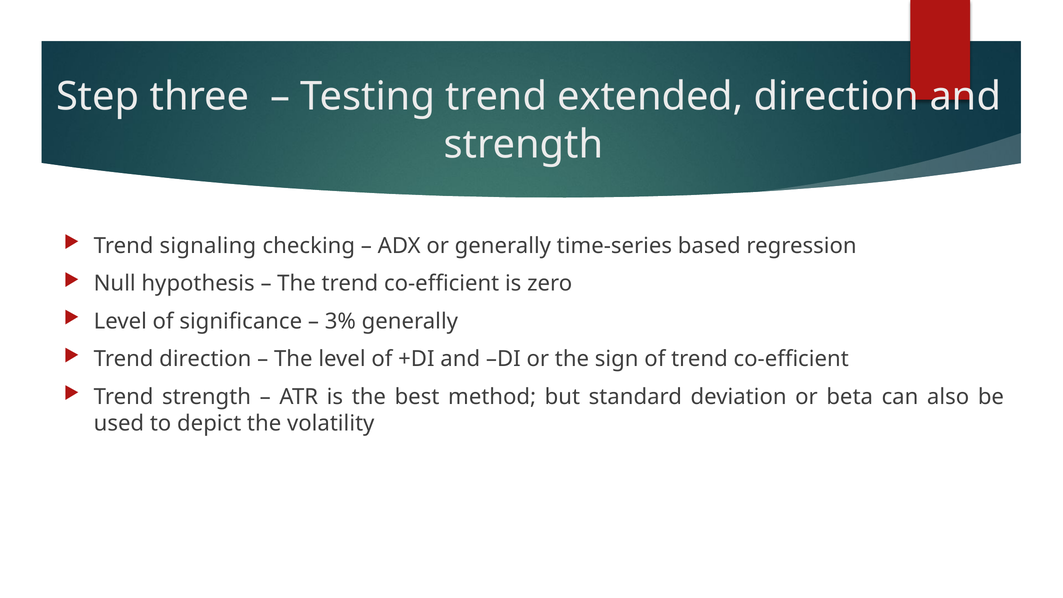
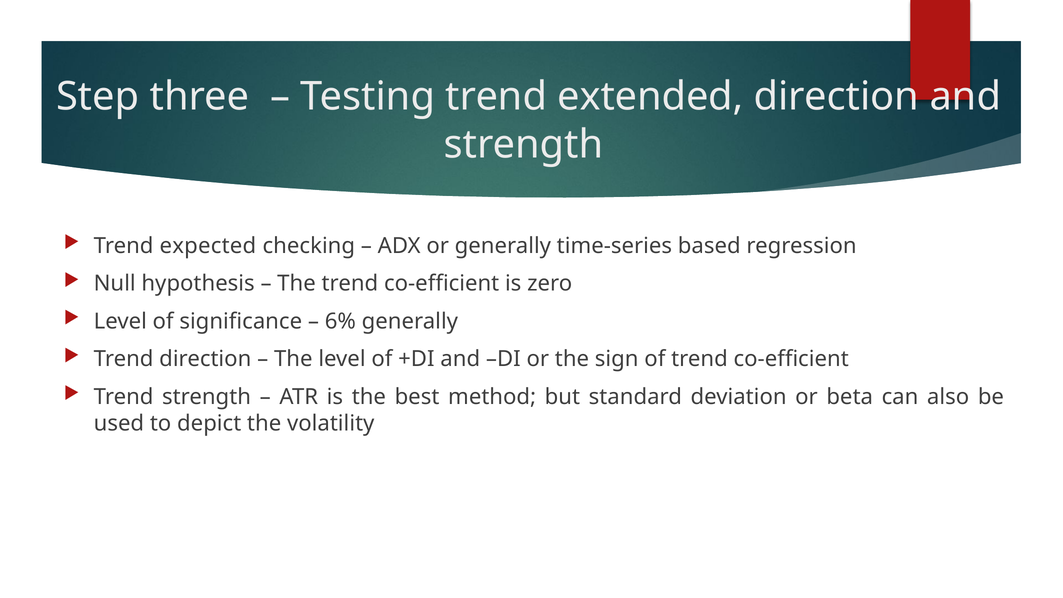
signaling: signaling -> expected
3%: 3% -> 6%
